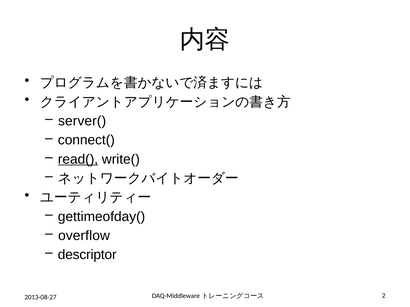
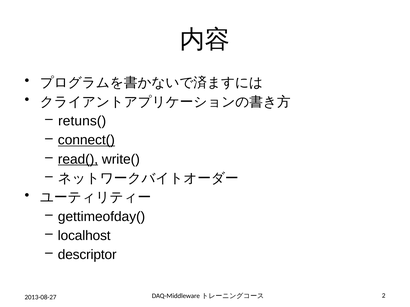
server(: server( -> retuns(
connect( underline: none -> present
overflow: overflow -> localhost
